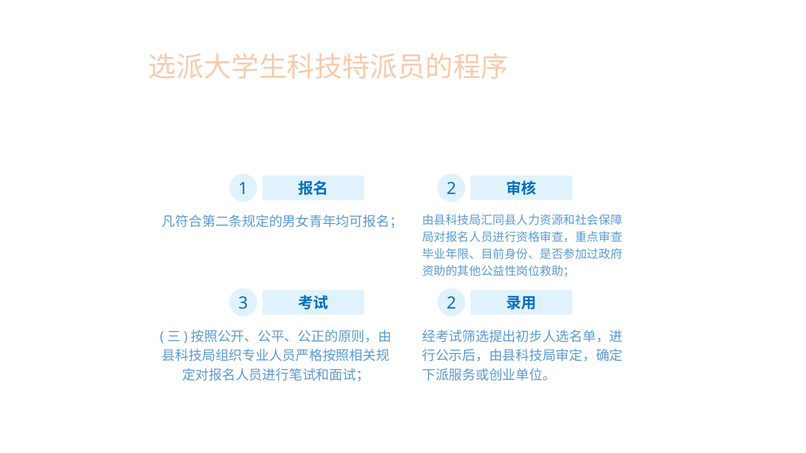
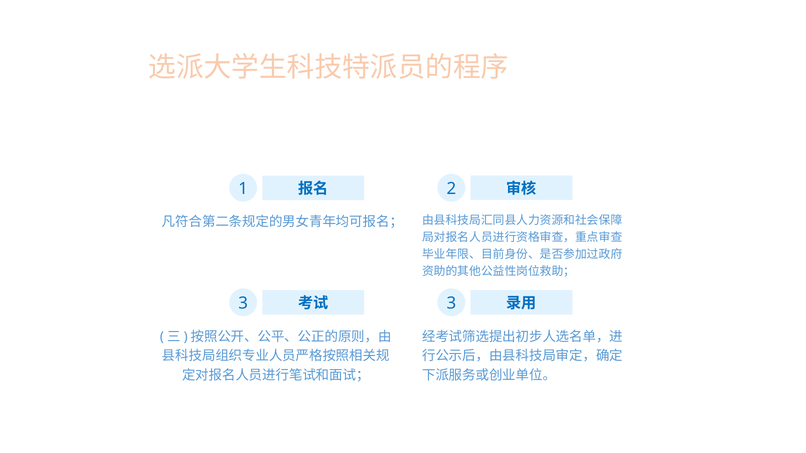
3 2: 2 -> 3
